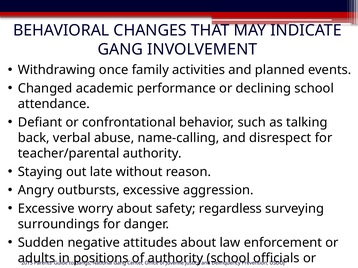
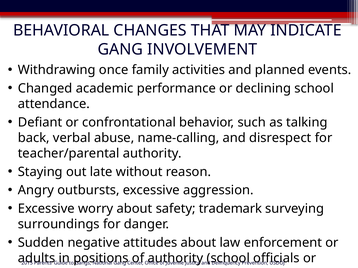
regardless: regardless -> trademark
